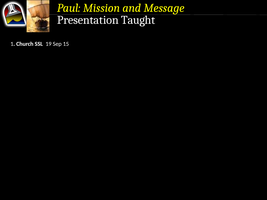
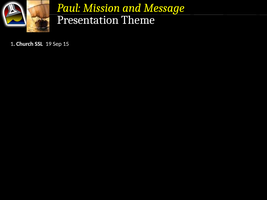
Taught: Taught -> Theme
